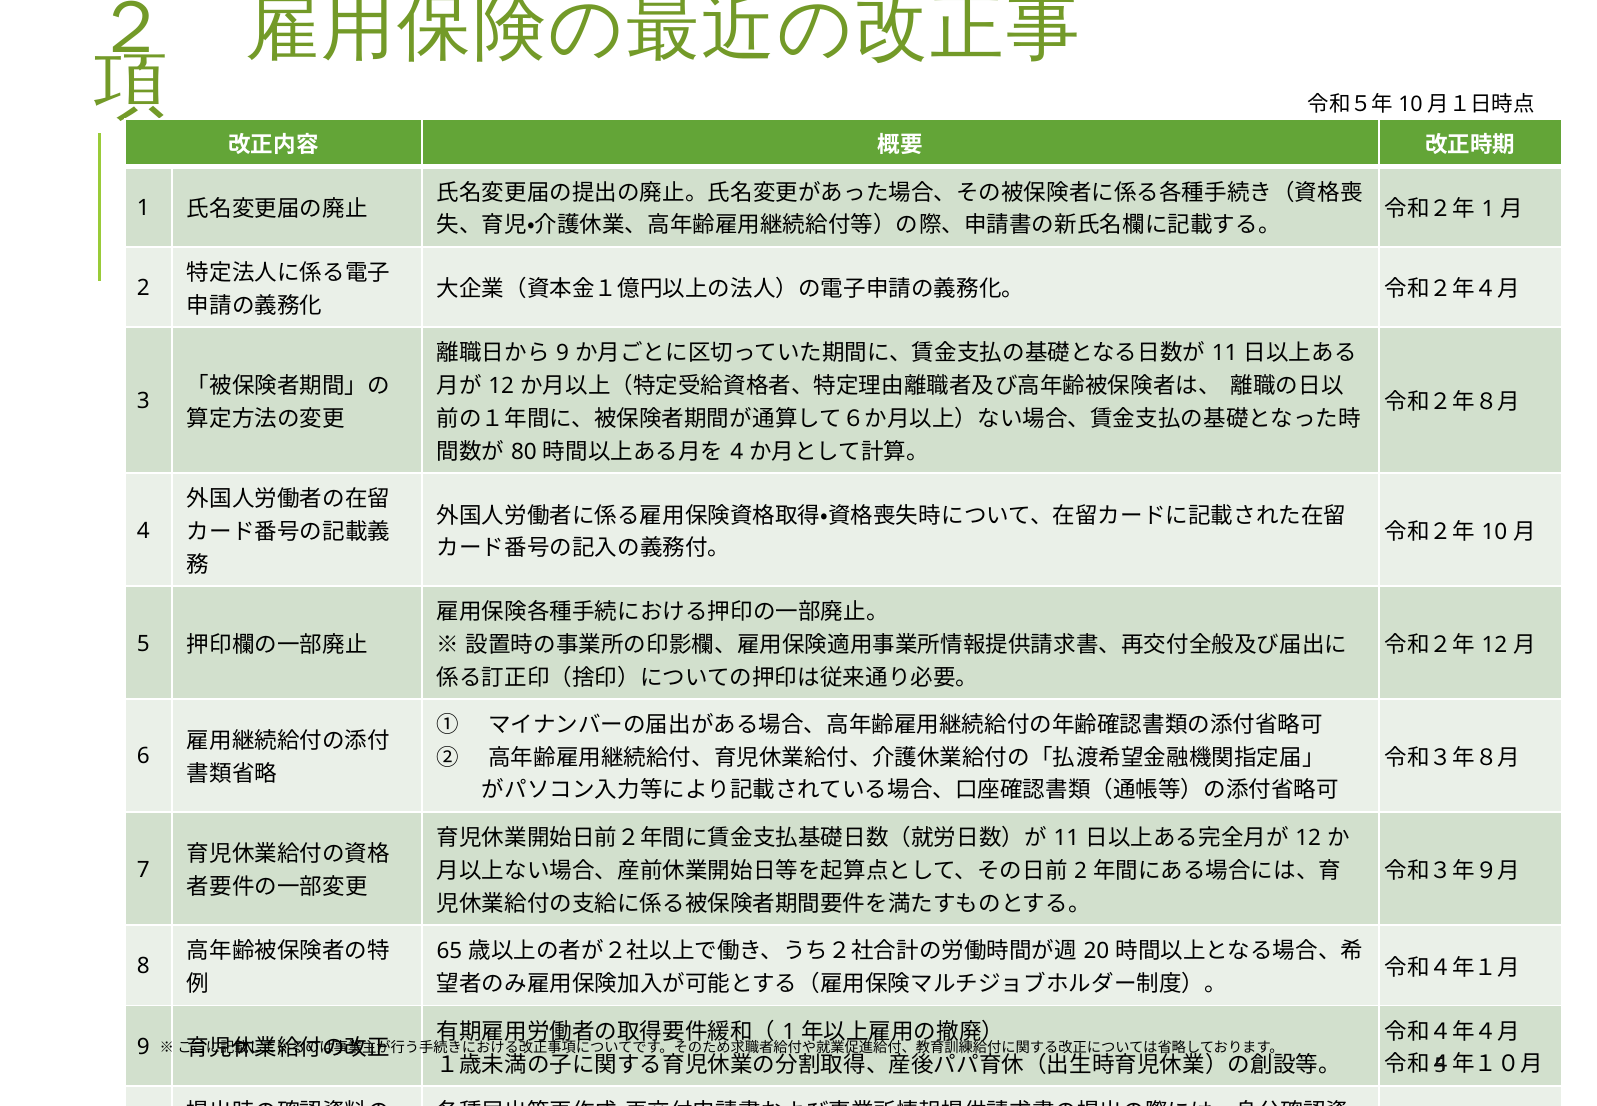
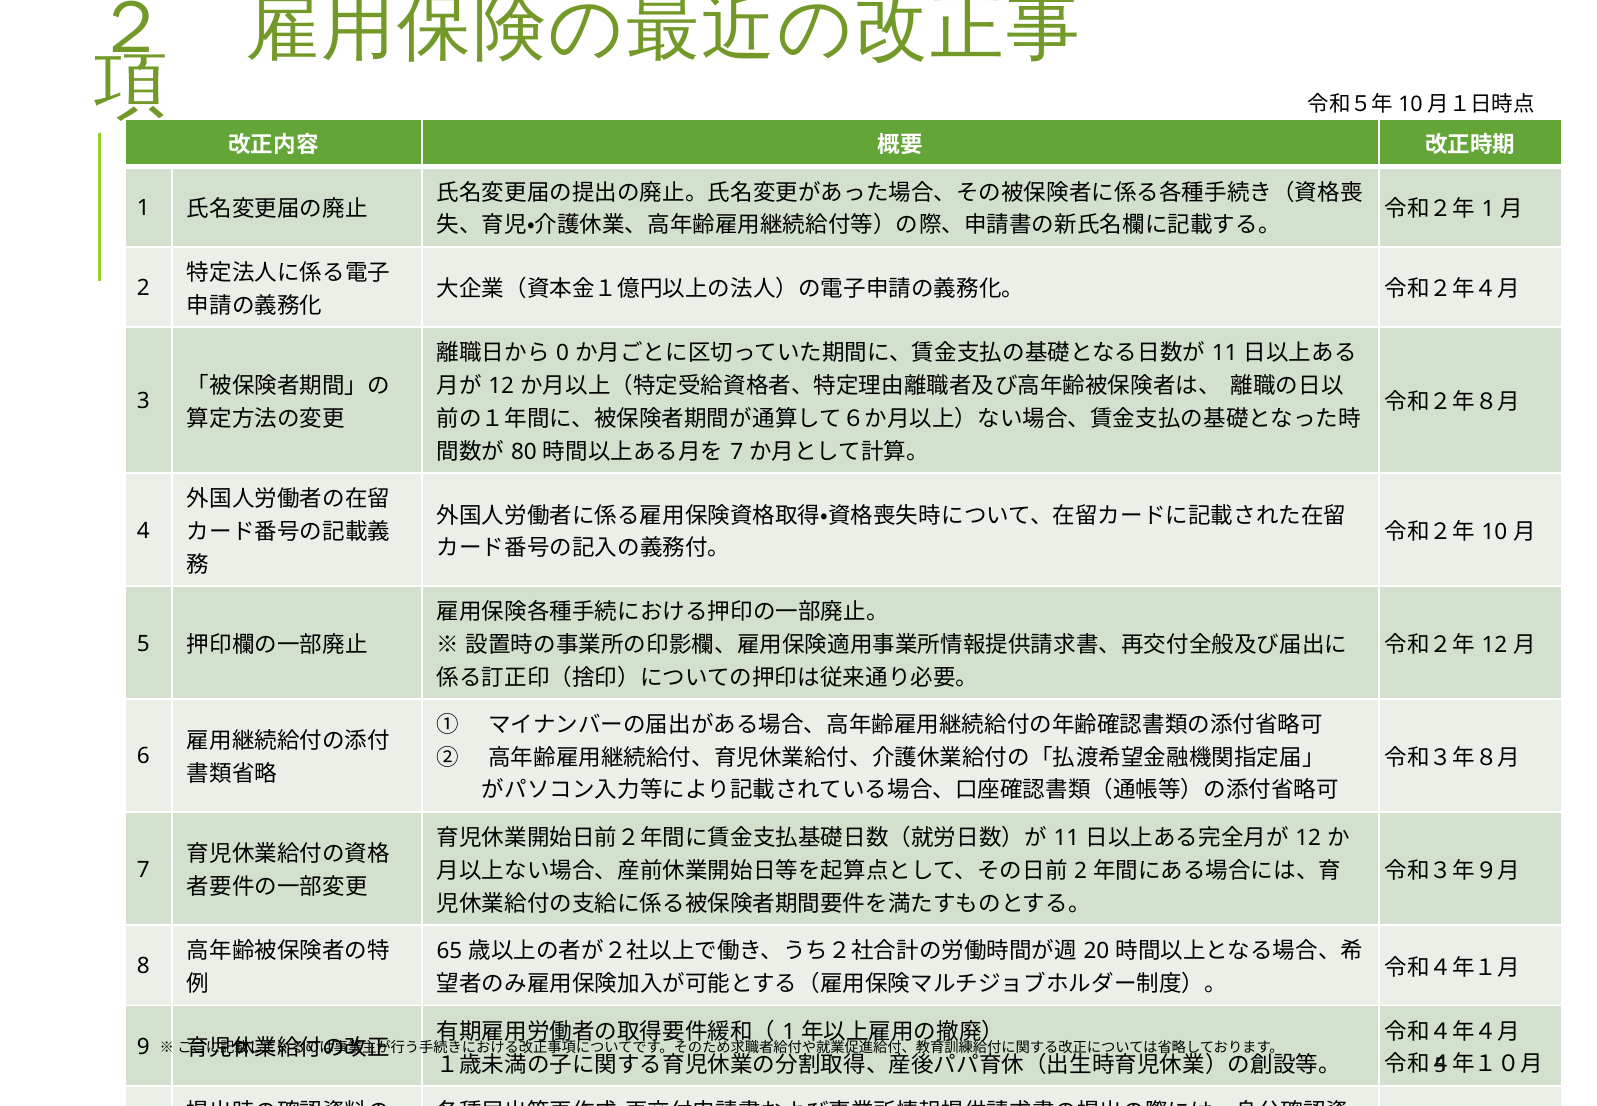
9 at (563, 353): 9 -> 0
4 at (737, 451): 4 -> 7
